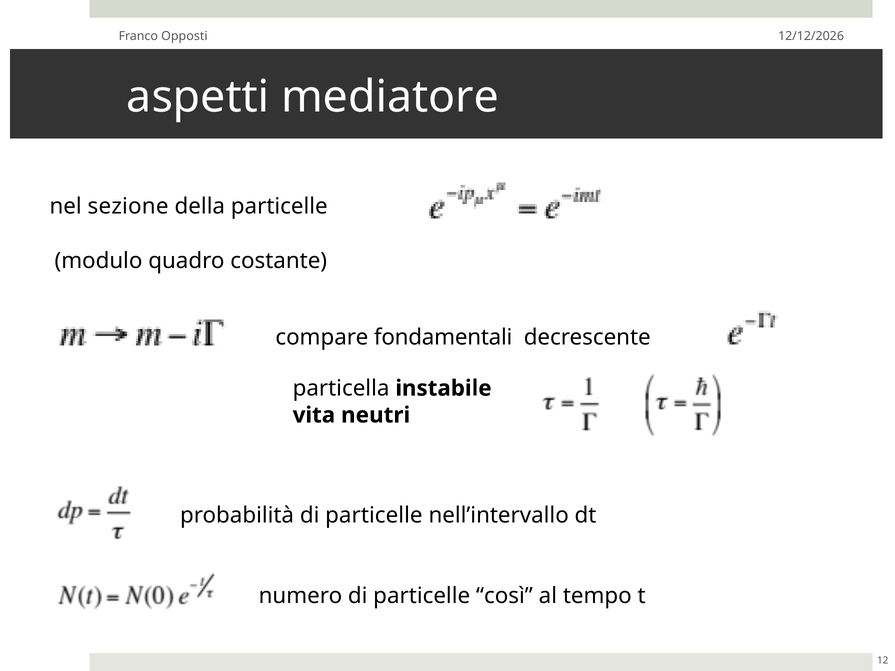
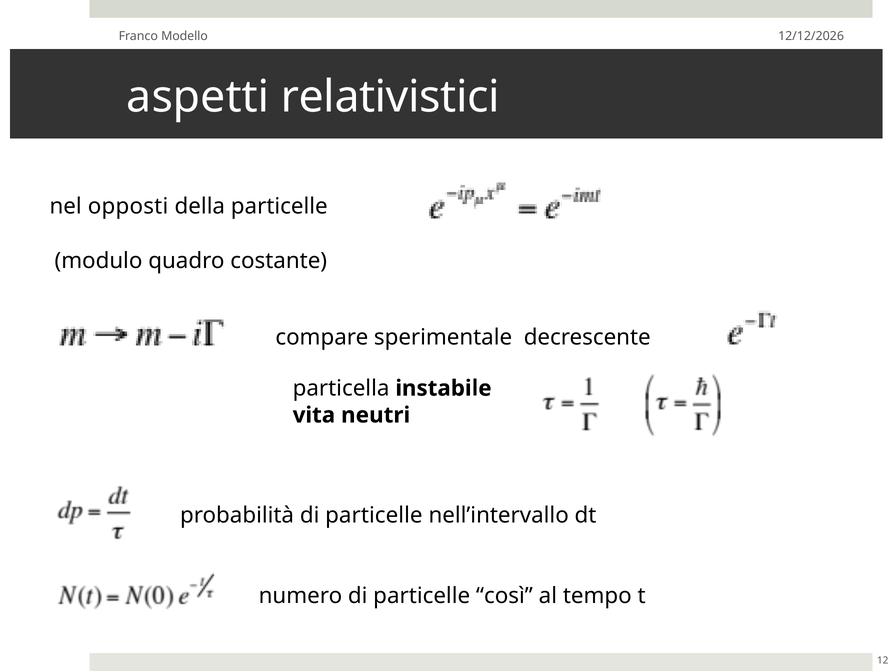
Opposti: Opposti -> Modello
mediatore: mediatore -> relativistici
sezione: sezione -> opposti
fondamentali: fondamentali -> sperimentale
